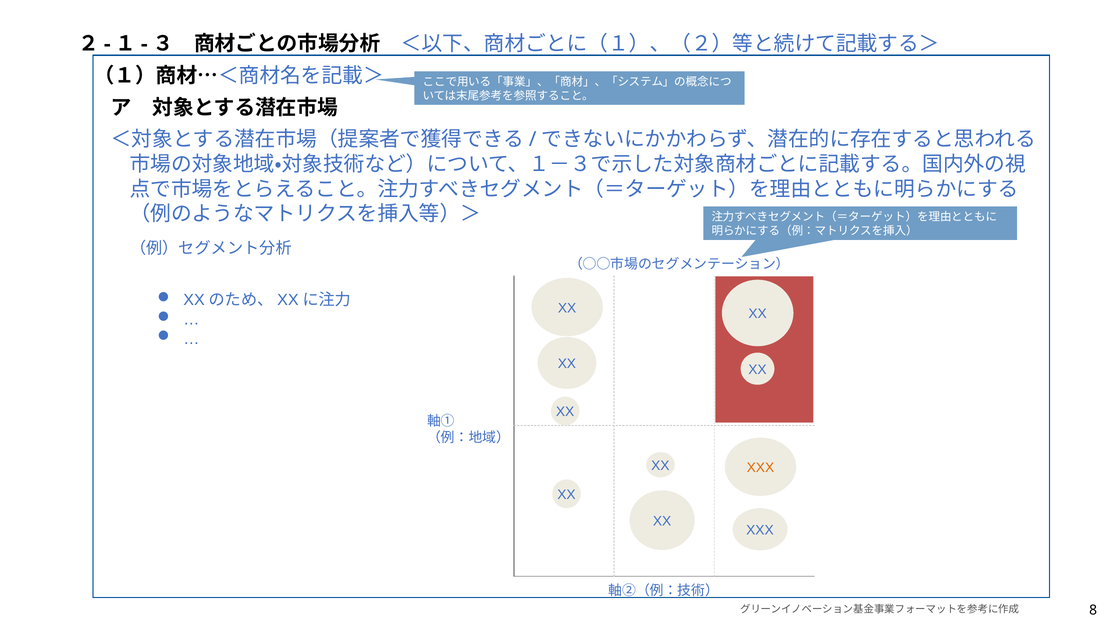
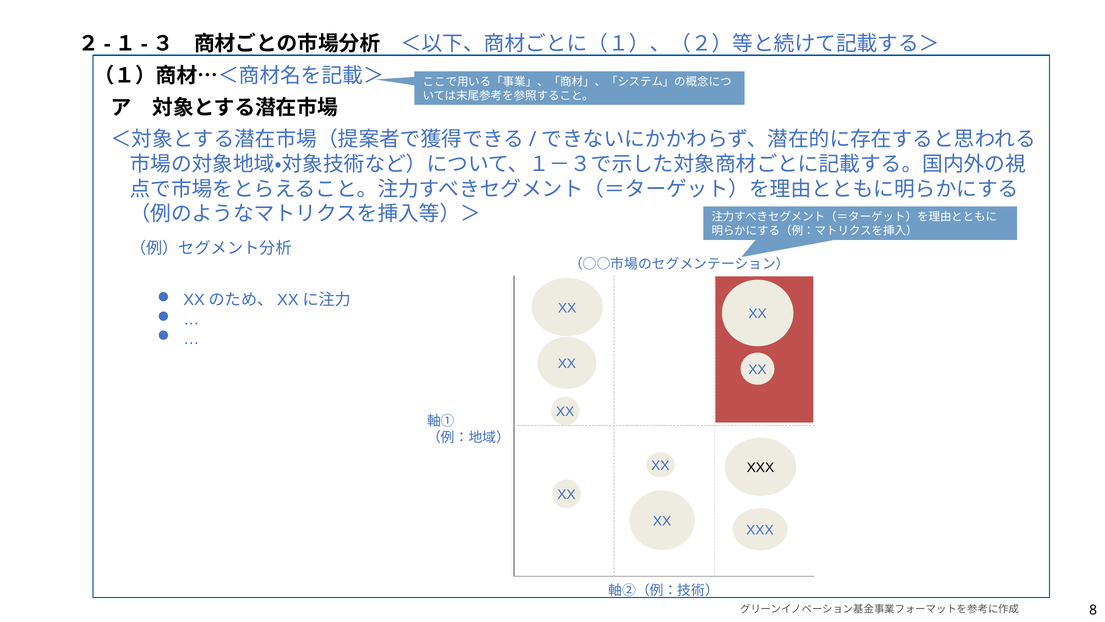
XXX at (760, 467) colour: orange -> black
